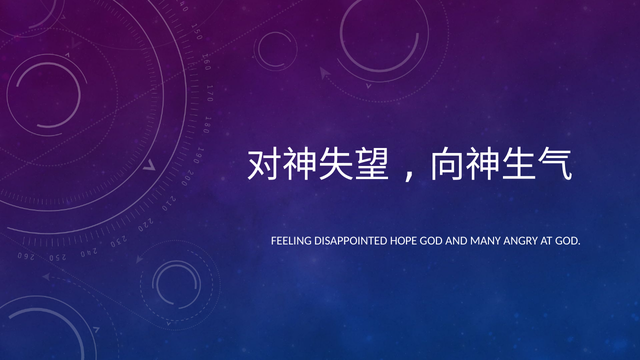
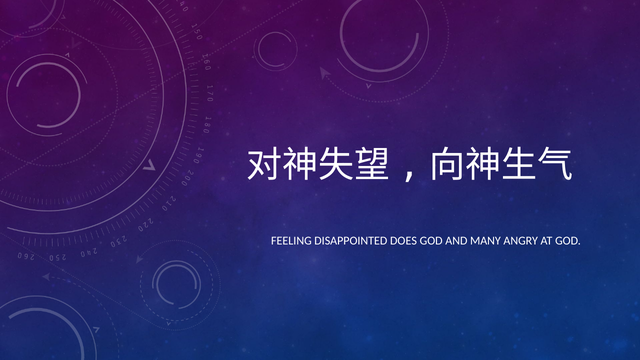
HOPE: HOPE -> DOES
